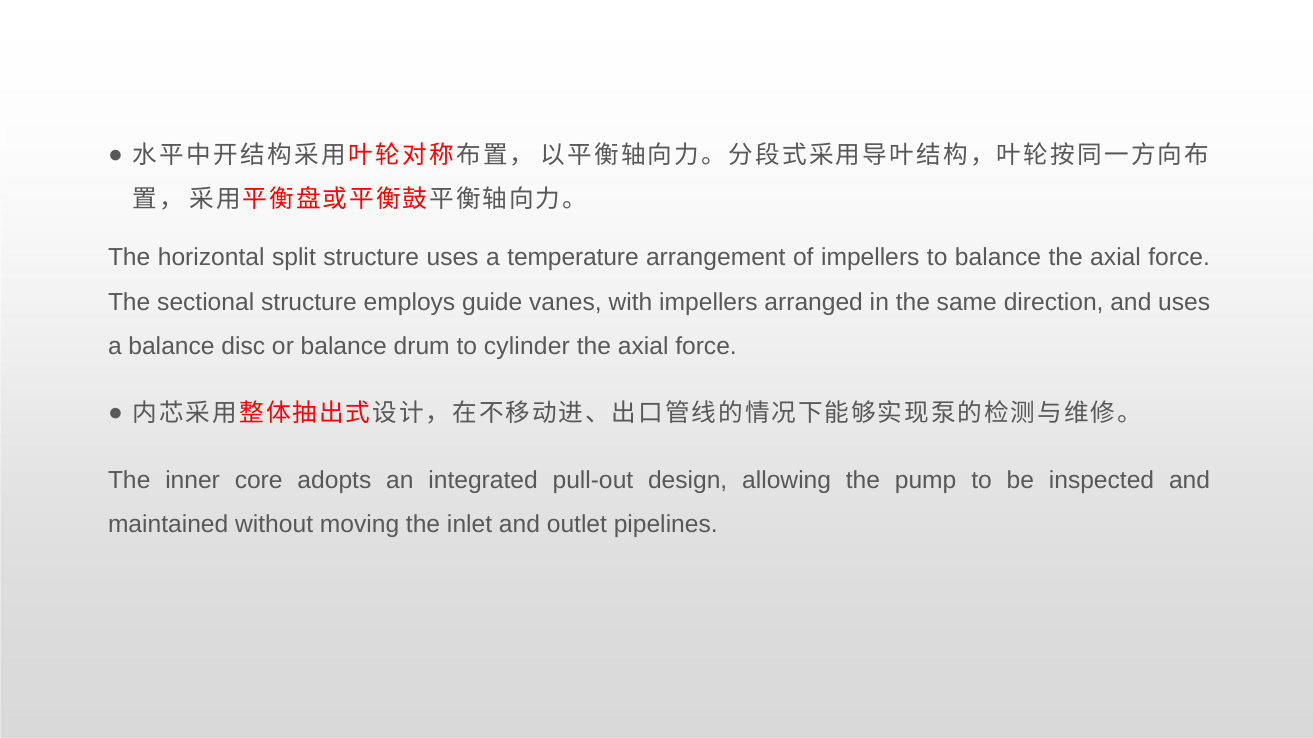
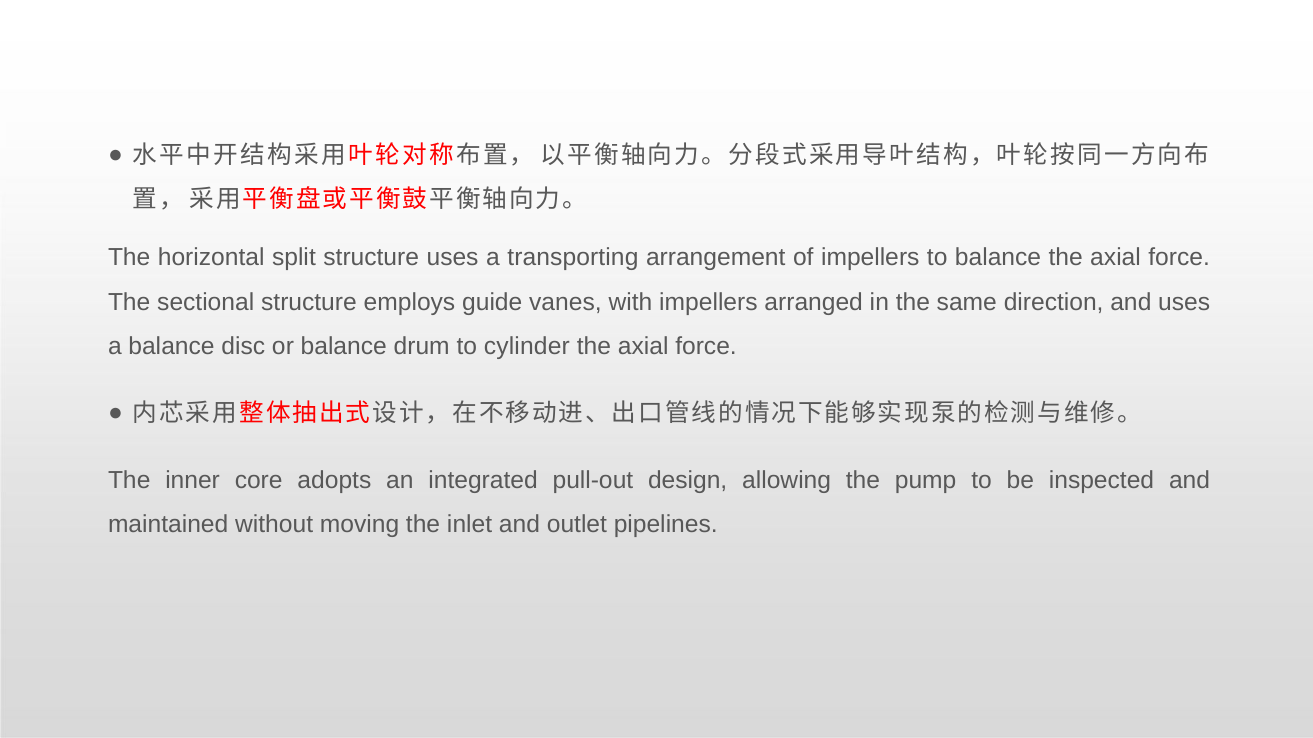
temperature: temperature -> transporting
